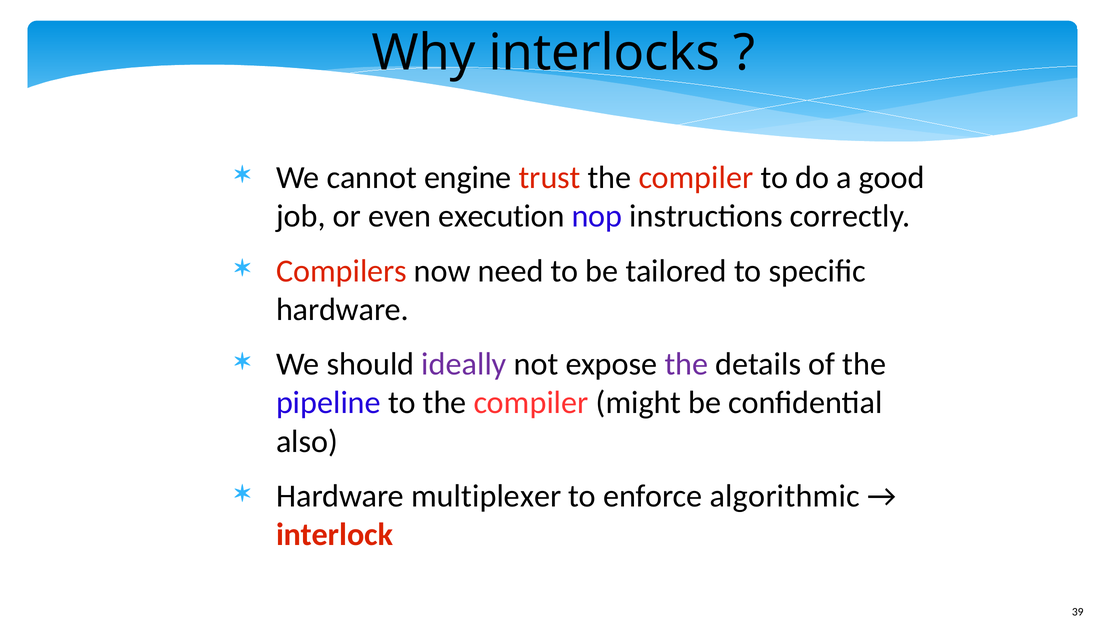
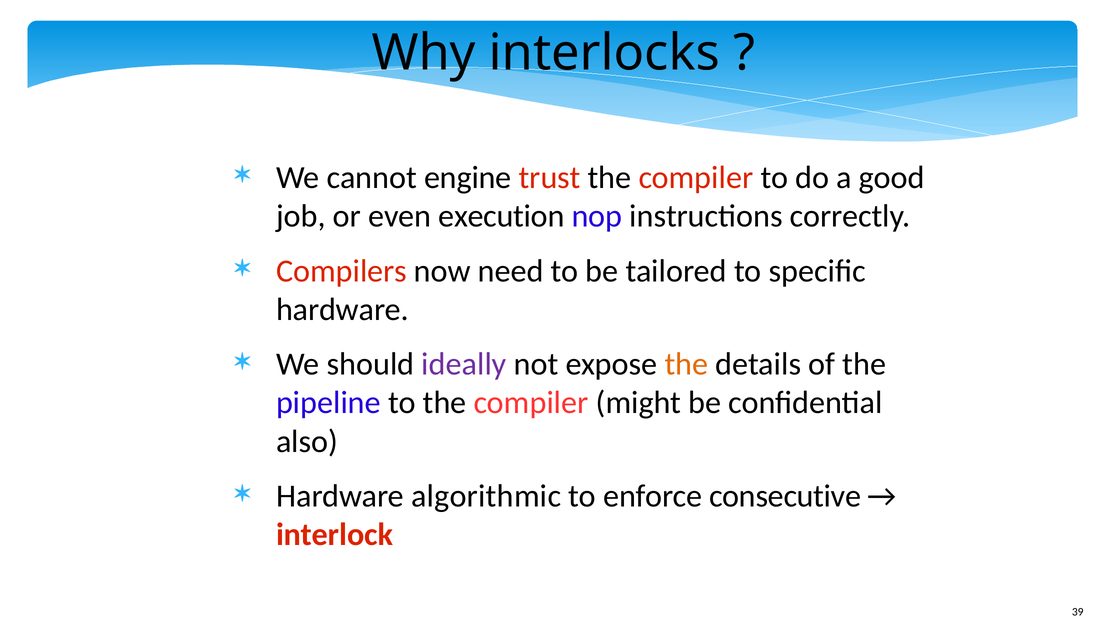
the at (686, 364) colour: purple -> orange
multiplexer: multiplexer -> algorithmic
algorithmic: algorithmic -> consecutive
